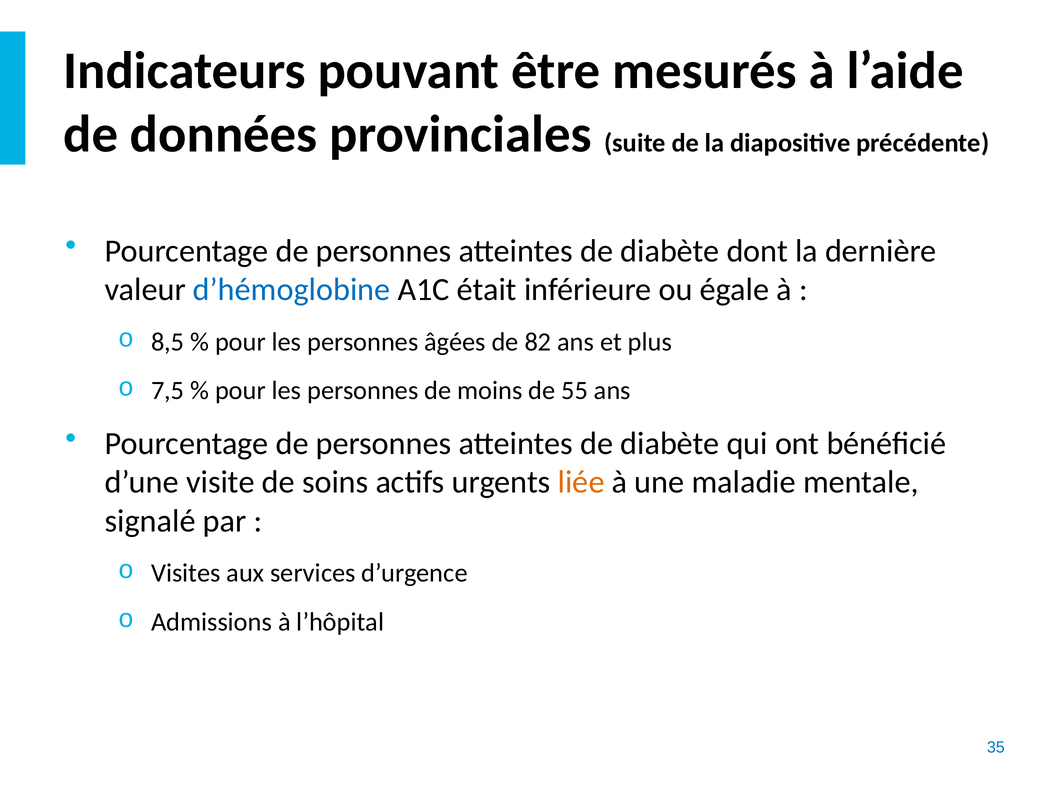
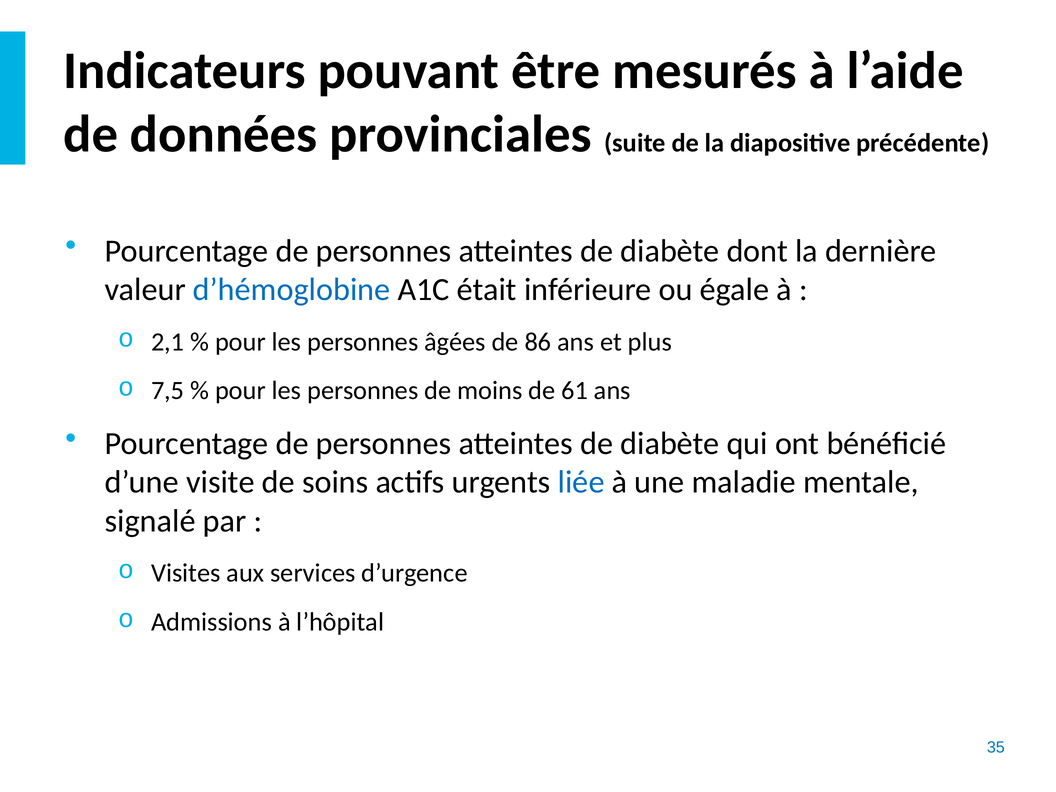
8,5: 8,5 -> 2,1
82: 82 -> 86
55: 55 -> 61
liée colour: orange -> blue
